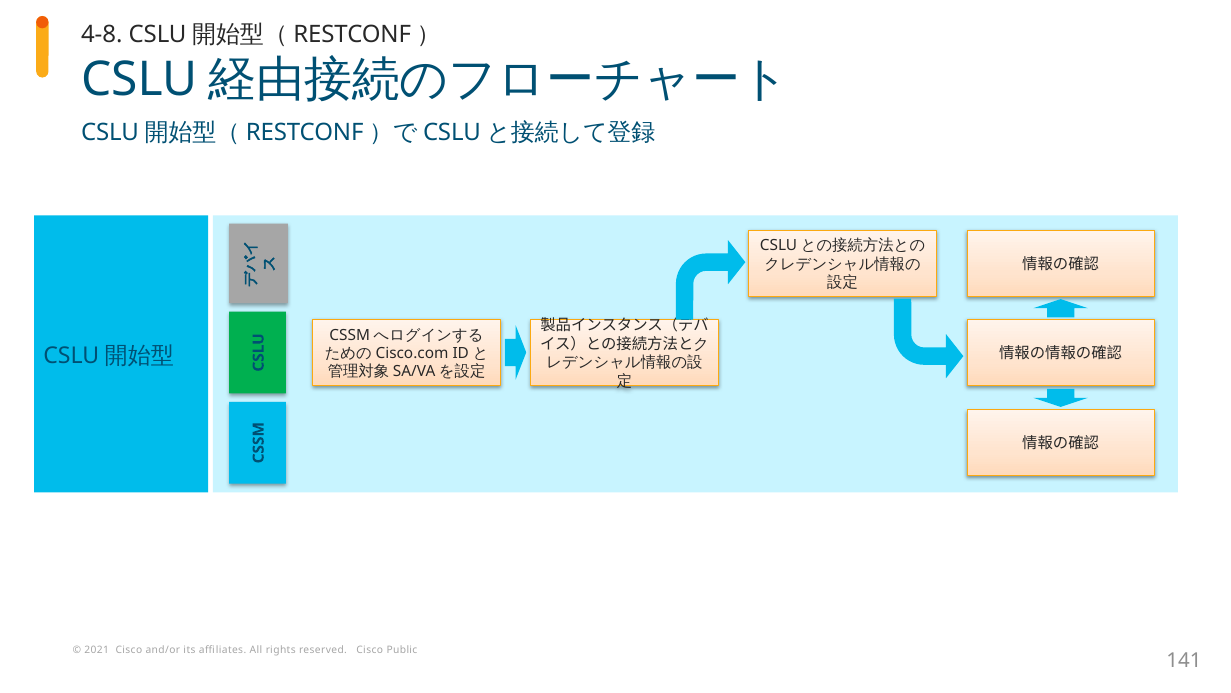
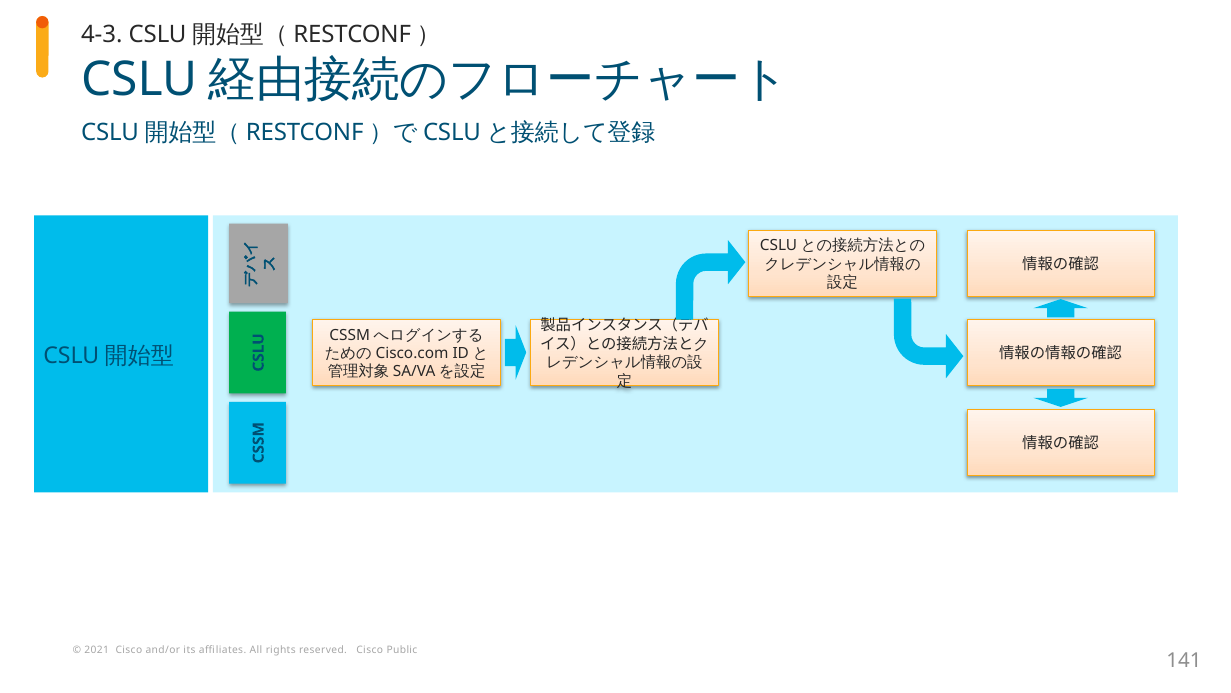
4-8: 4-8 -> 4-3
